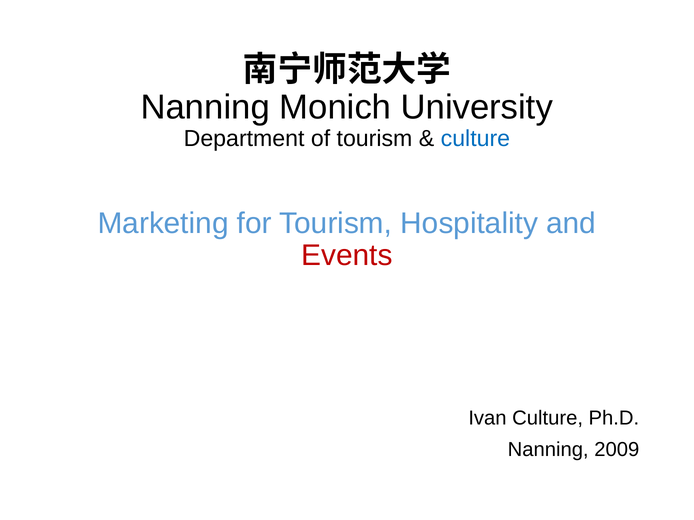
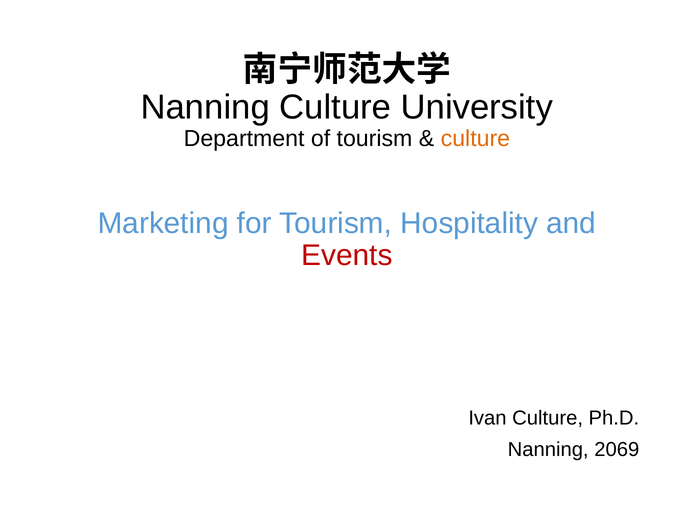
Nanning Monich: Monich -> Culture
culture at (475, 139) colour: blue -> orange
2009: 2009 -> 2069
